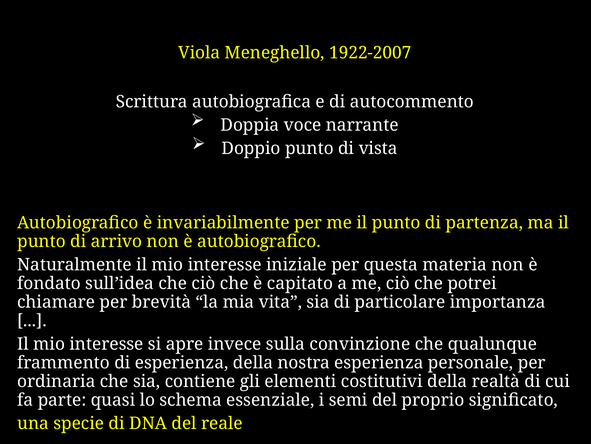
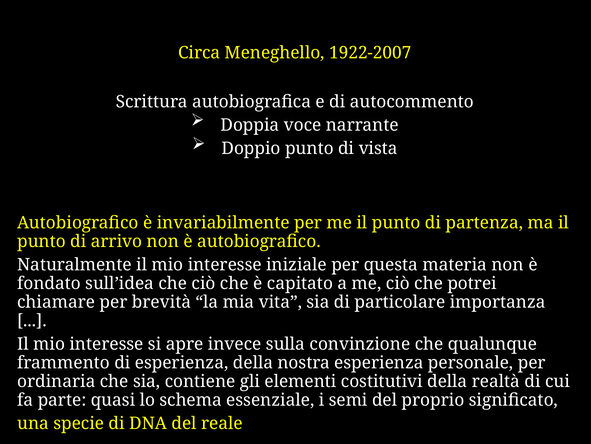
Viola: Viola -> Circa
